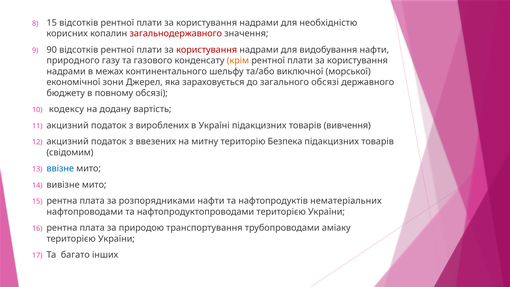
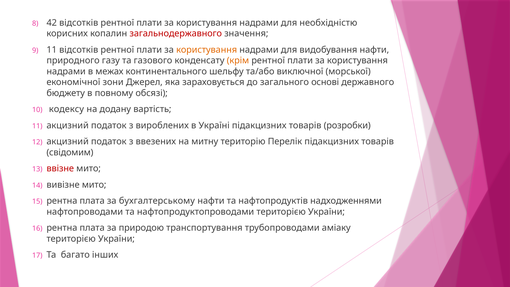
15 at (52, 23): 15 -> 42
90 at (52, 50): 90 -> 11
користування at (207, 50) colour: red -> orange
загального обсязі: обсязі -> основі
вивчення: вивчення -> розробки
Безпека: Безпека -> Перелік
ввізне colour: blue -> red
розпорядниками: розпорядниками -> бухгалтерському
нематеріальних: нематеріальних -> надходженнями
